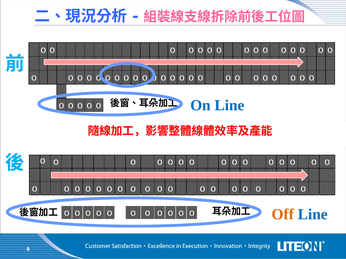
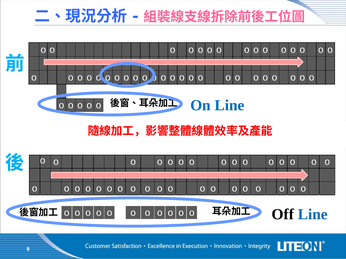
Off colour: orange -> black
